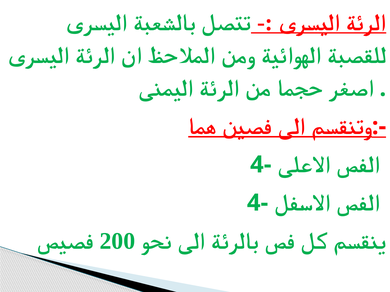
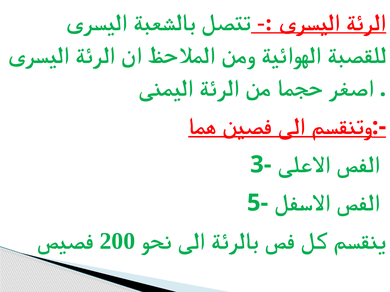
4- at (261, 165): 4- -> 3-
4- at (258, 203): 4- -> 5-
